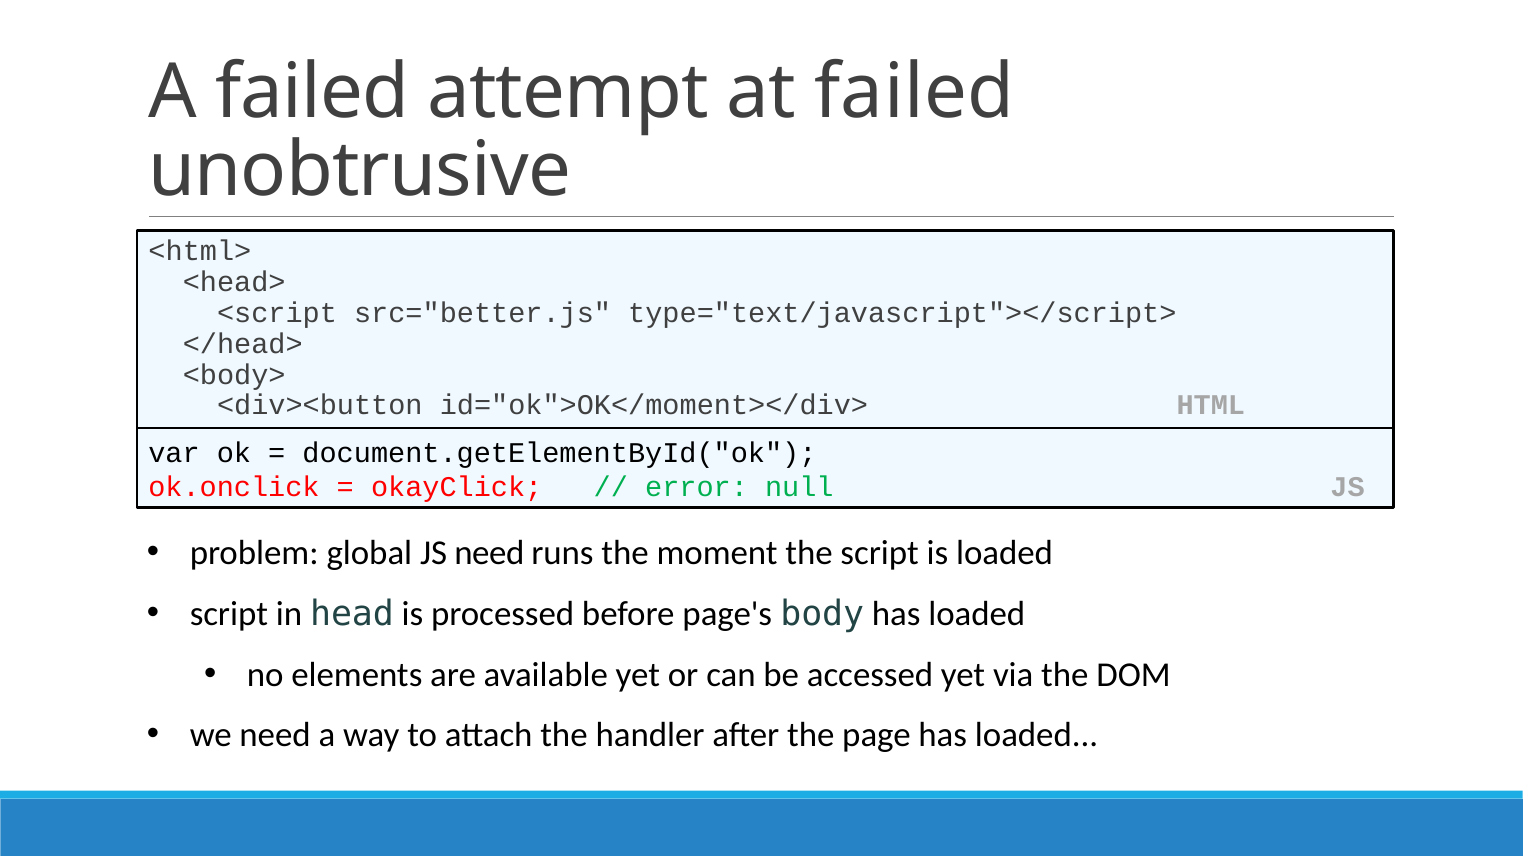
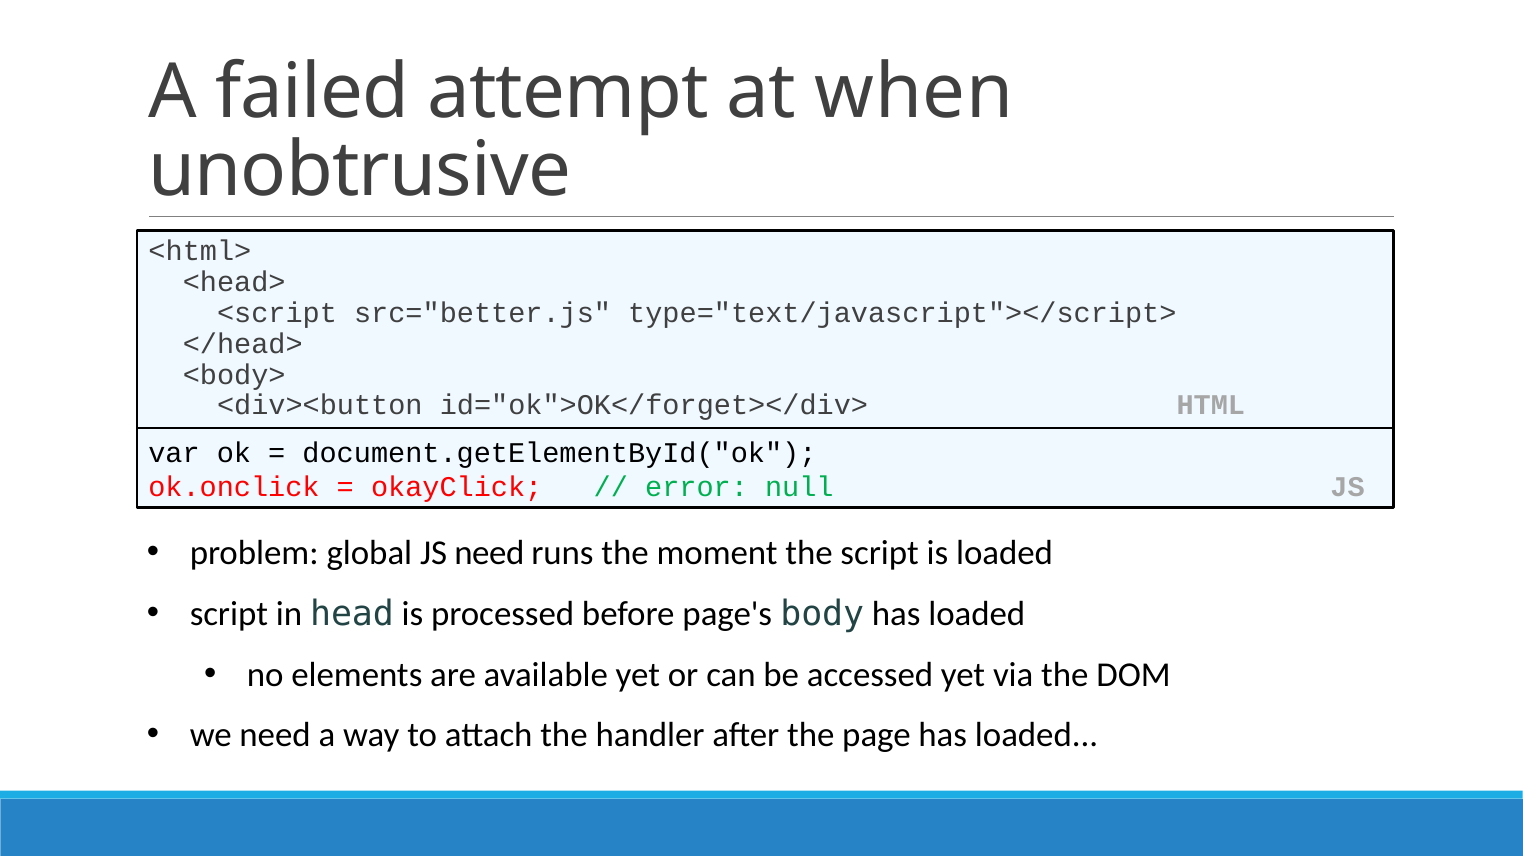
at failed: failed -> when
id="ok">OK</moment></div>: id="ok">OK</moment></div> -> id="ok">OK</forget></div>
